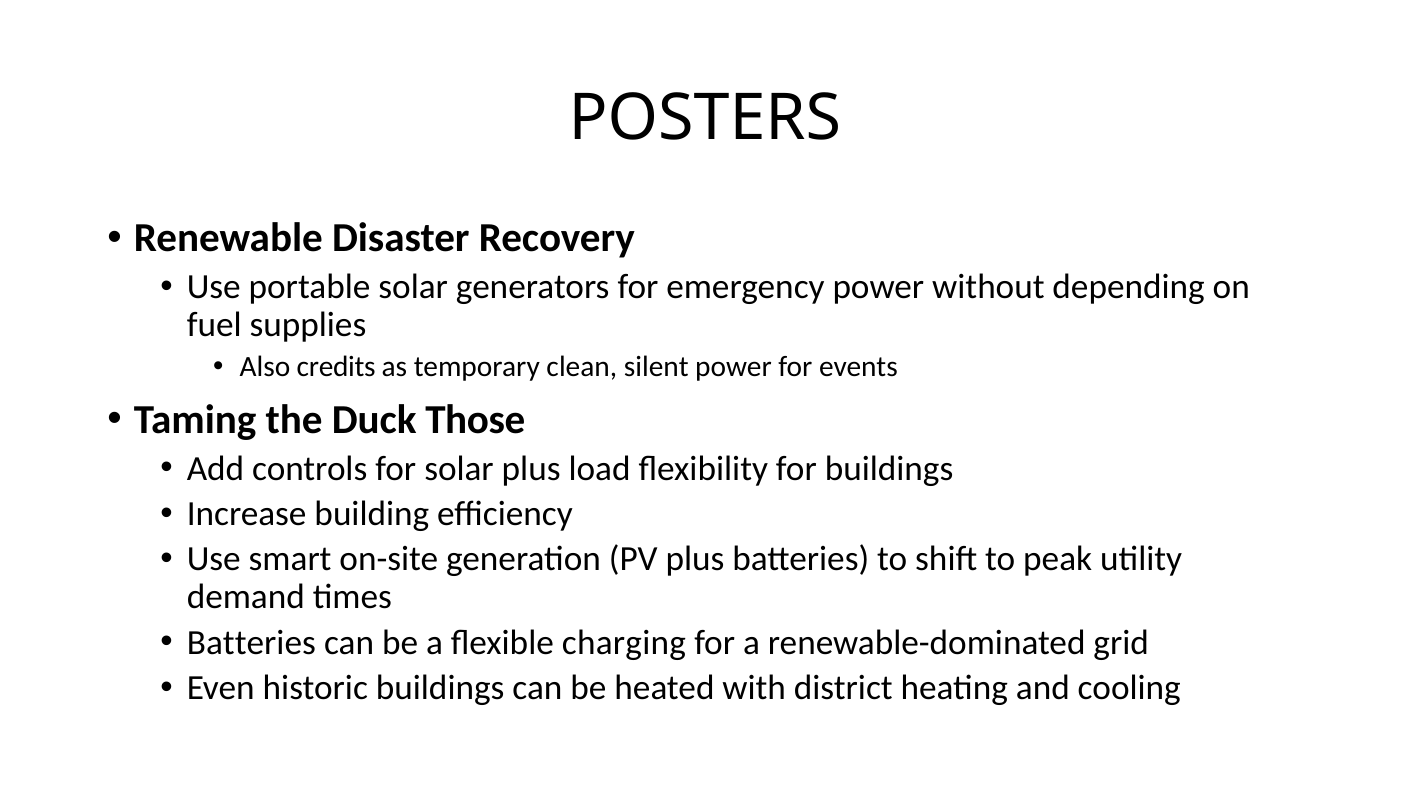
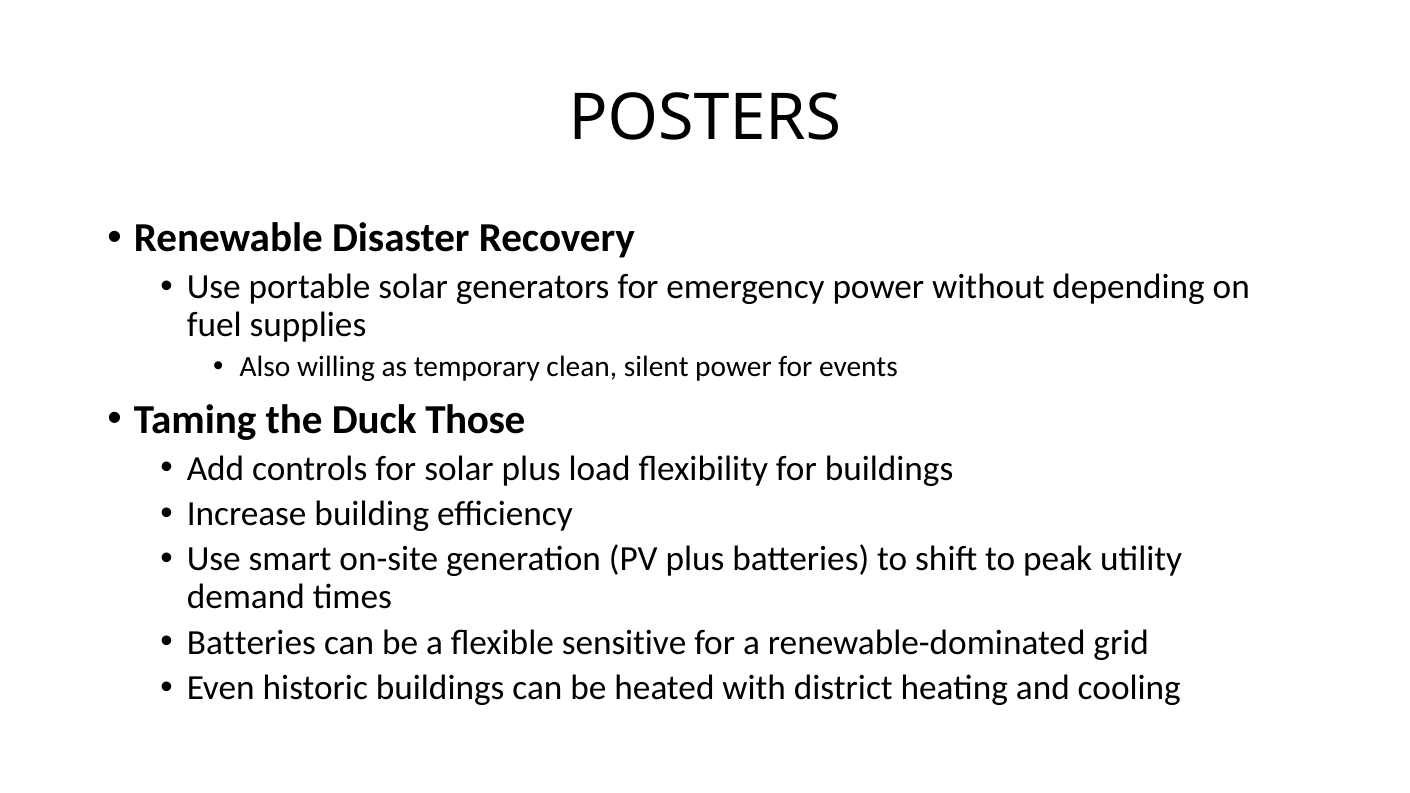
credits: credits -> willing
charging: charging -> sensitive
